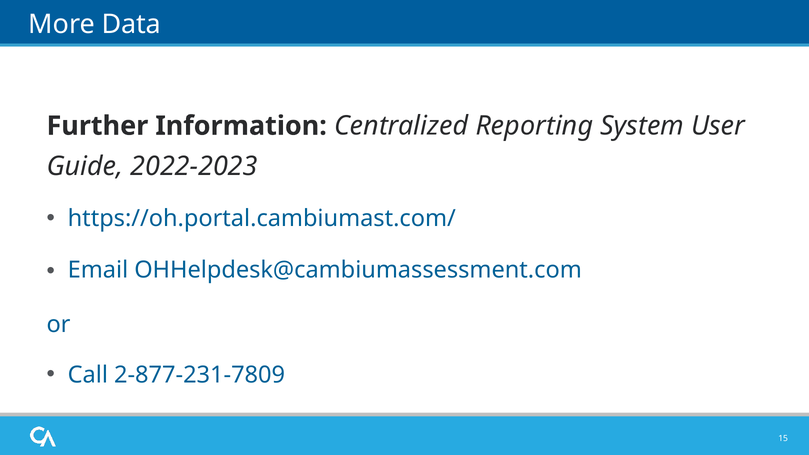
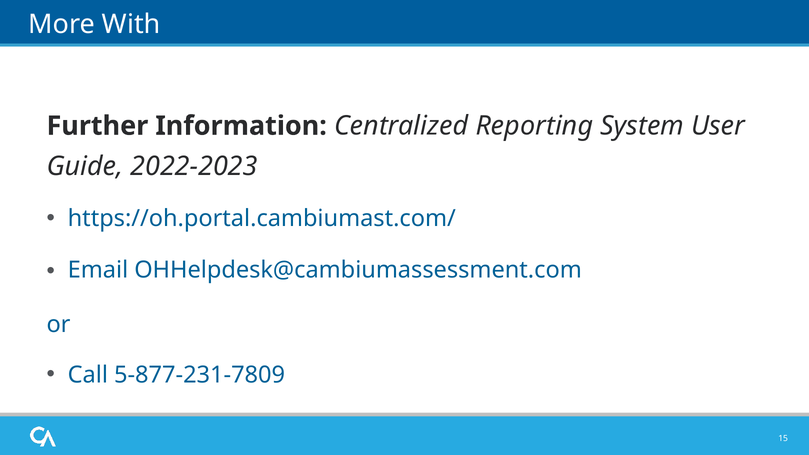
Data: Data -> With
2-877-231-7809: 2-877-231-7809 -> 5-877-231-7809
